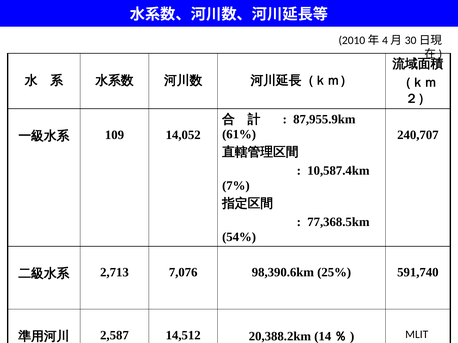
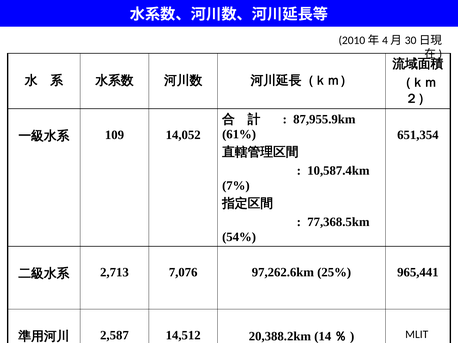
240,707: 240,707 -> 651,354
98,390.6km: 98,390.6km -> 97,262.6km
591,740: 591,740 -> 965,441
